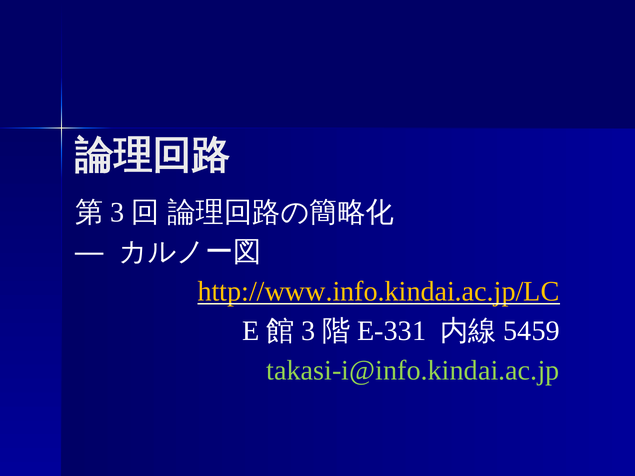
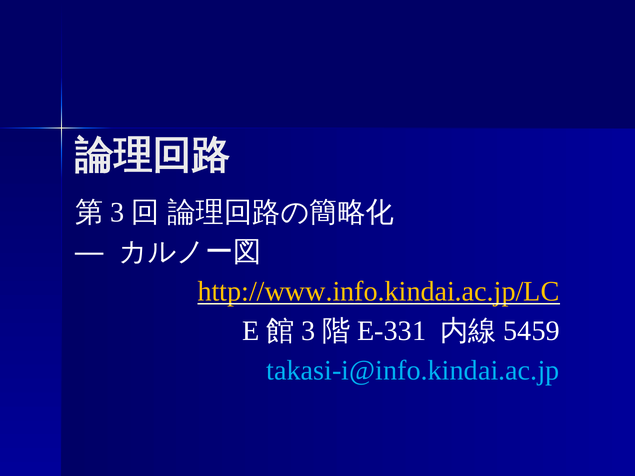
takasi-i@info.kindai.ac.jp colour: light green -> light blue
